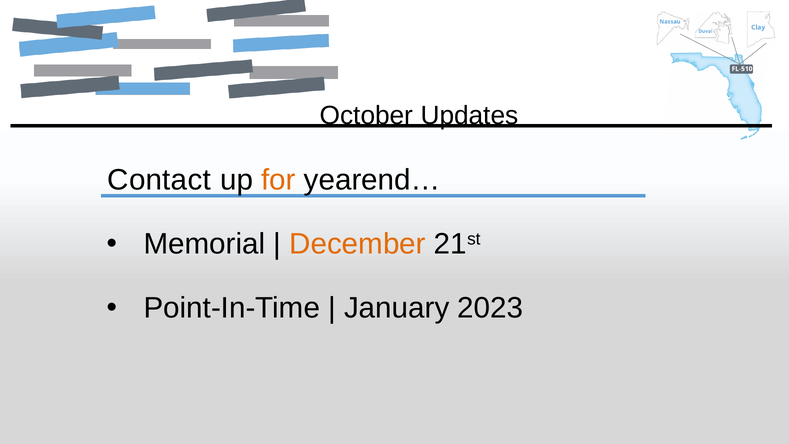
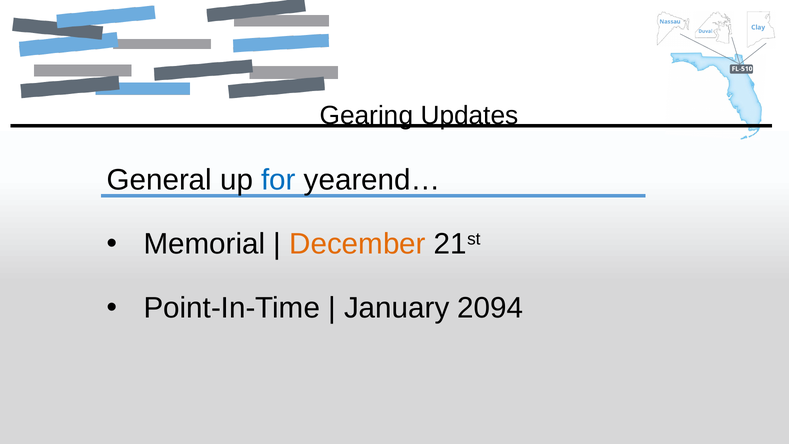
October: October -> Gearing
Contact: Contact -> General
for colour: orange -> blue
2023: 2023 -> 2094
